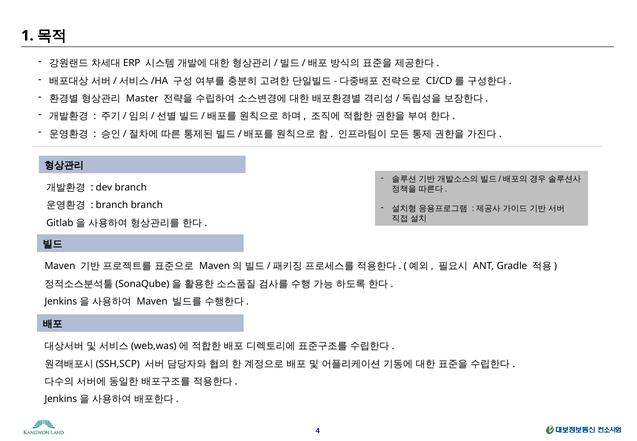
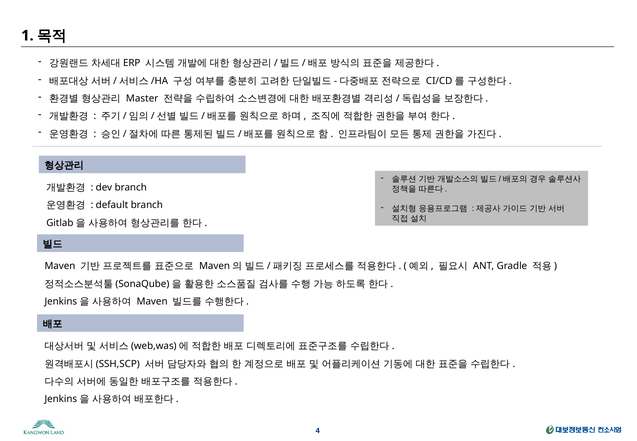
branch at (112, 205): branch -> default
